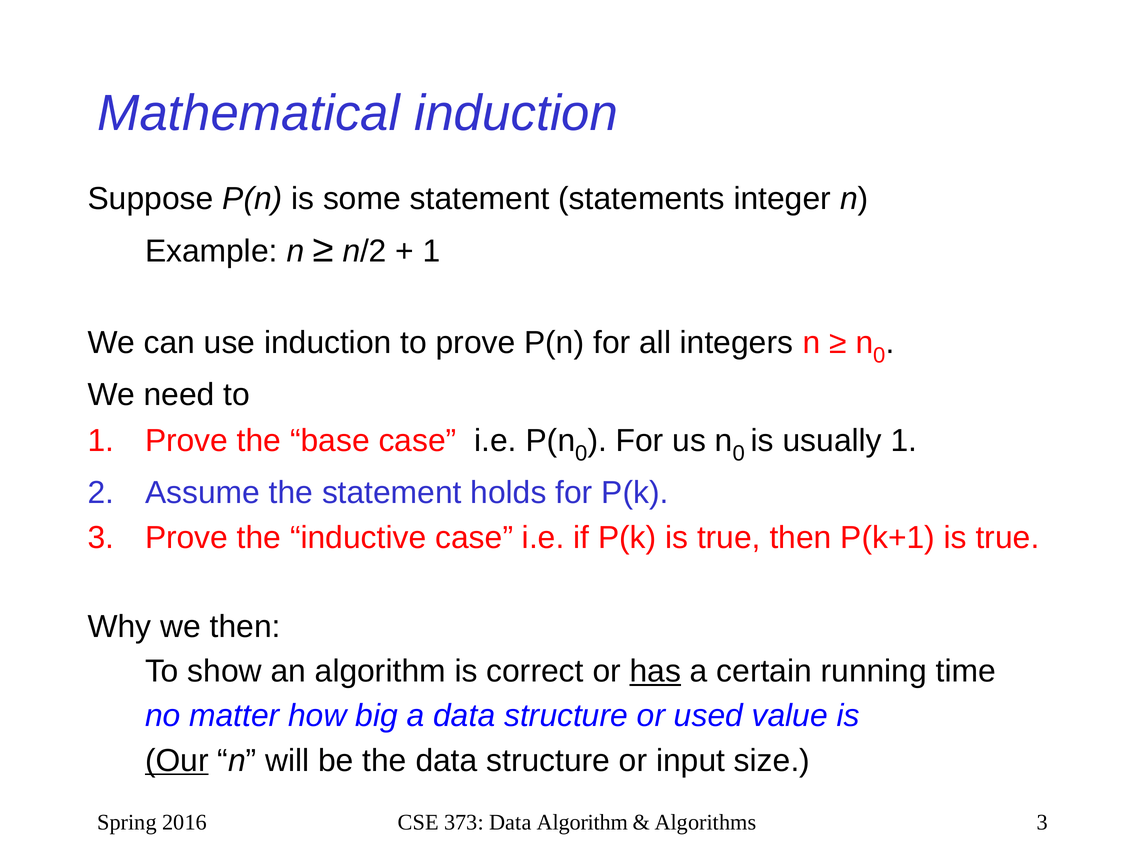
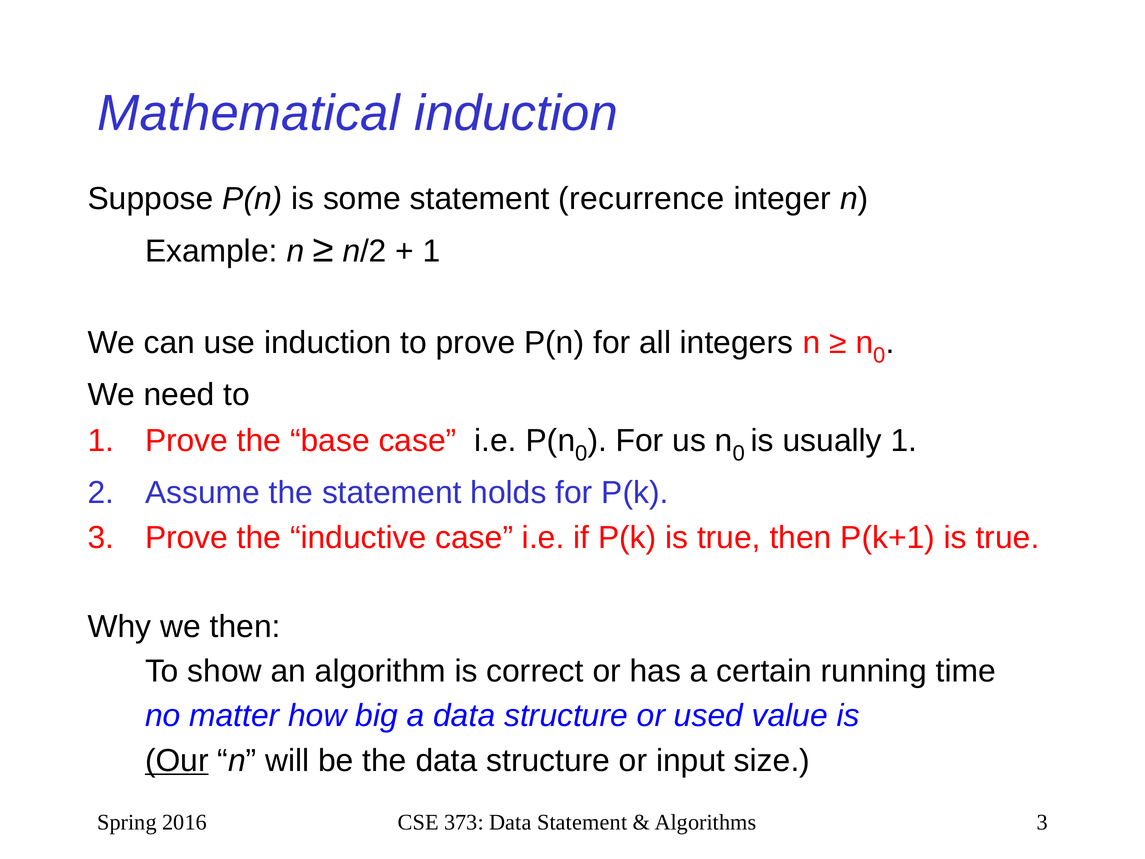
statements: statements -> recurrence
has underline: present -> none
Data Algorithm: Algorithm -> Statement
